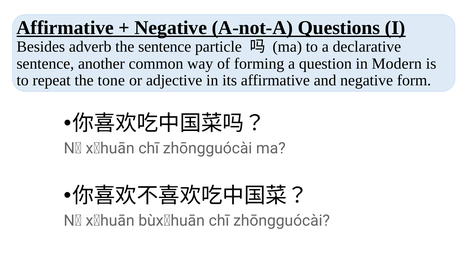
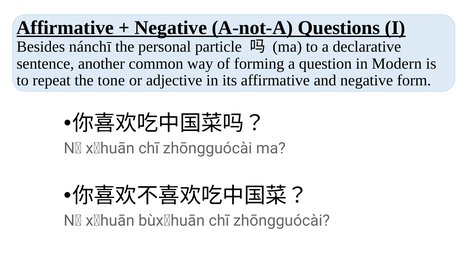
adverb: adverb -> nánchī
the sentence: sentence -> personal
